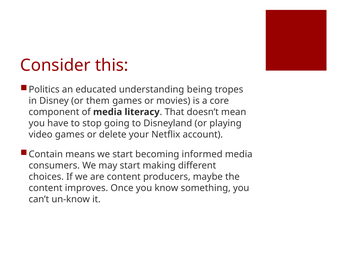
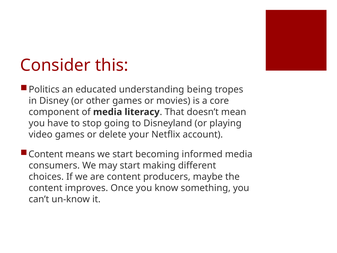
them: them -> other
Contain at (46, 154): Contain -> Content
